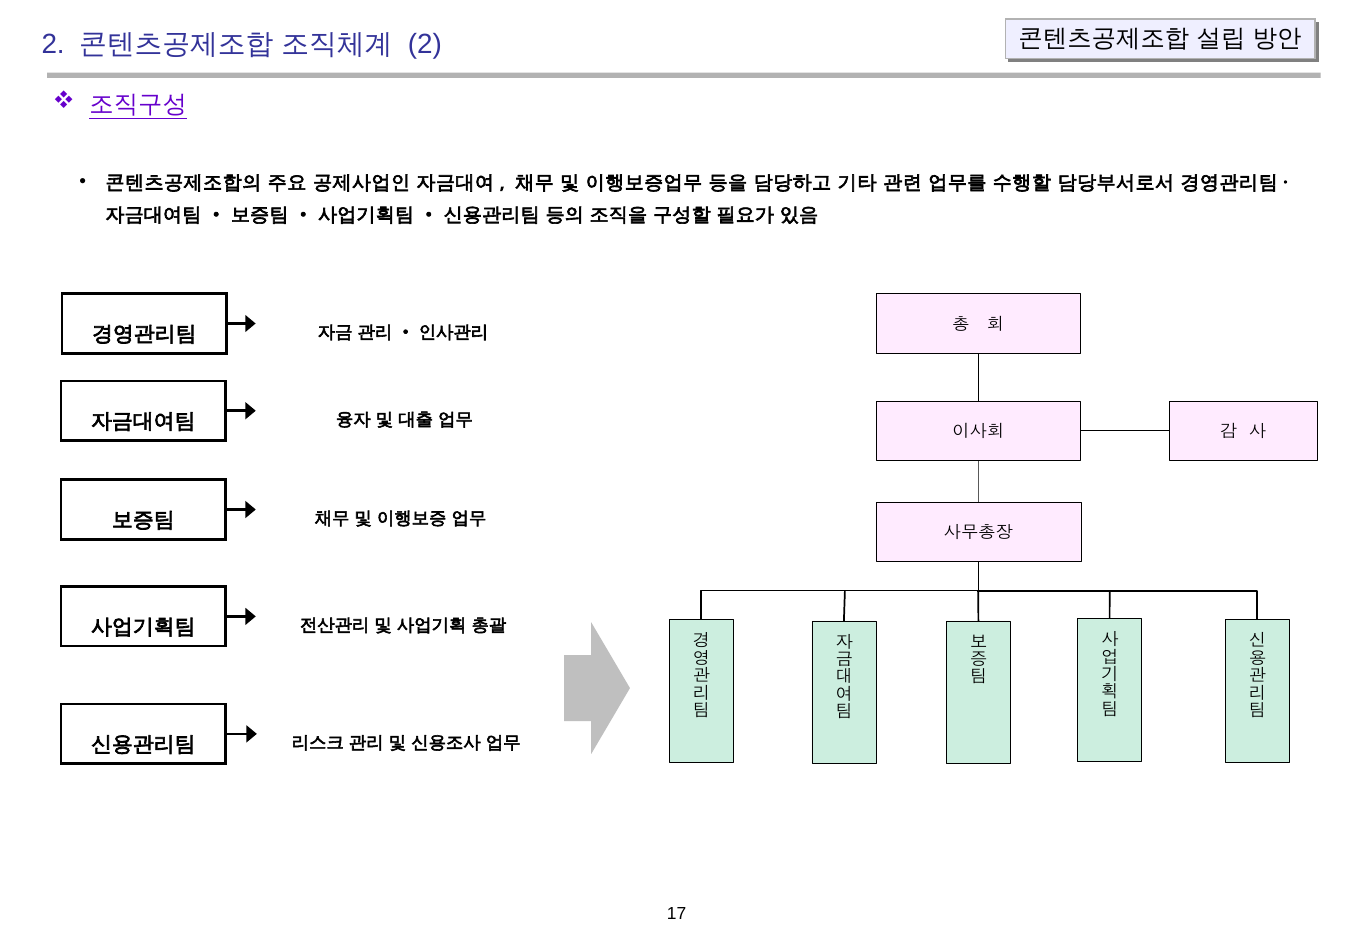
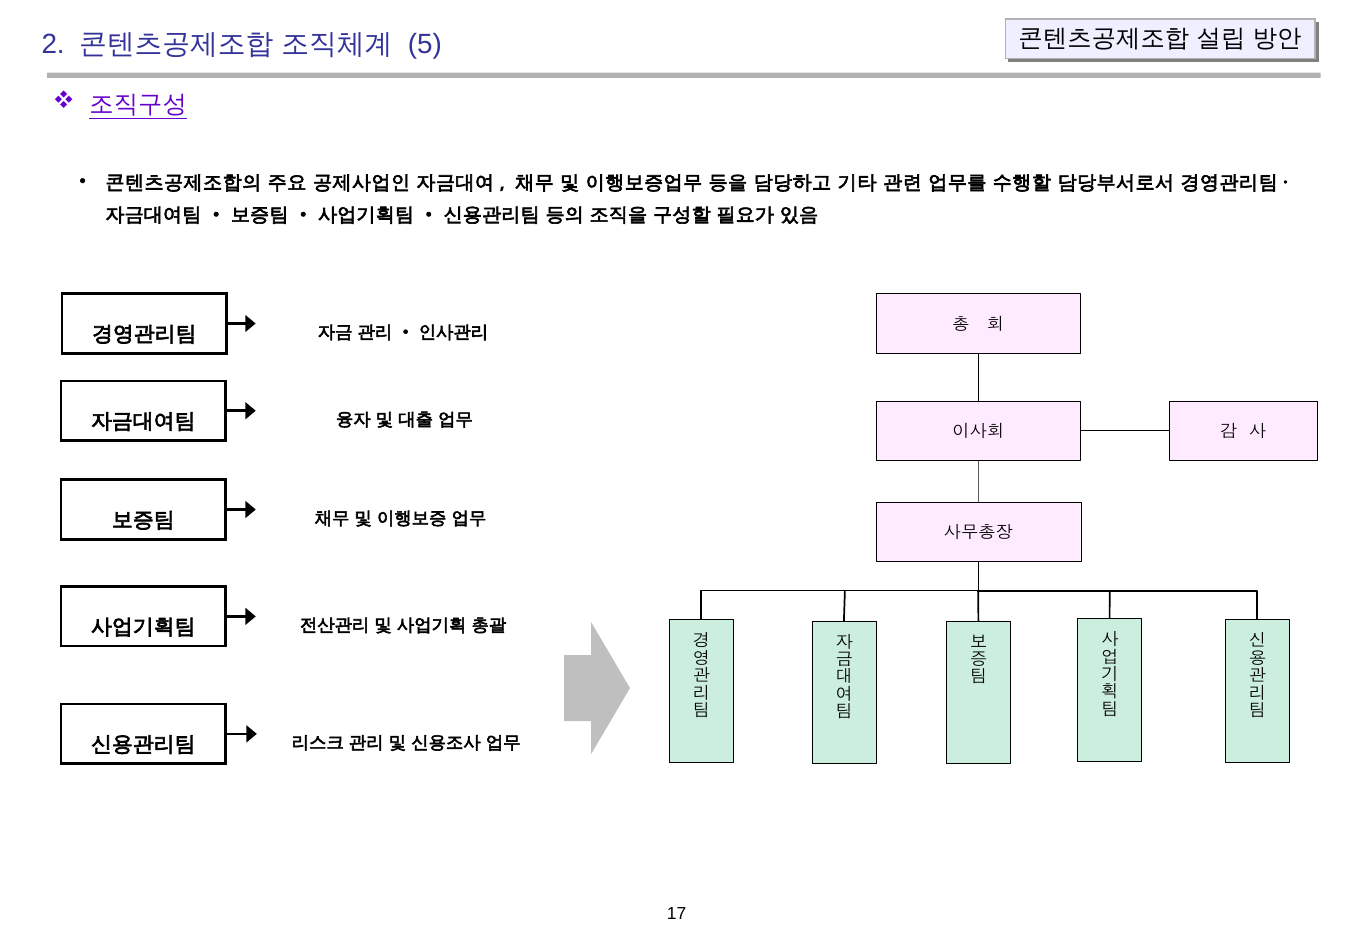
2 at (425, 44): 2 -> 5
